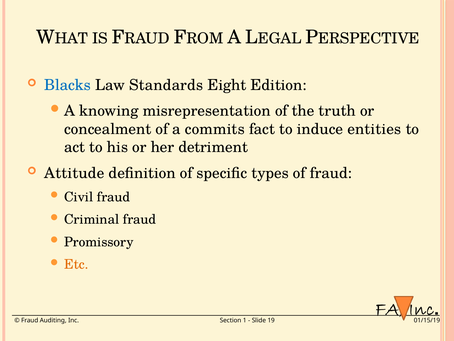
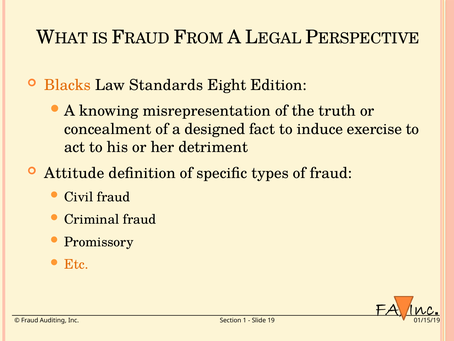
Blacks colour: blue -> orange
commits: commits -> designed
entities: entities -> exercise
